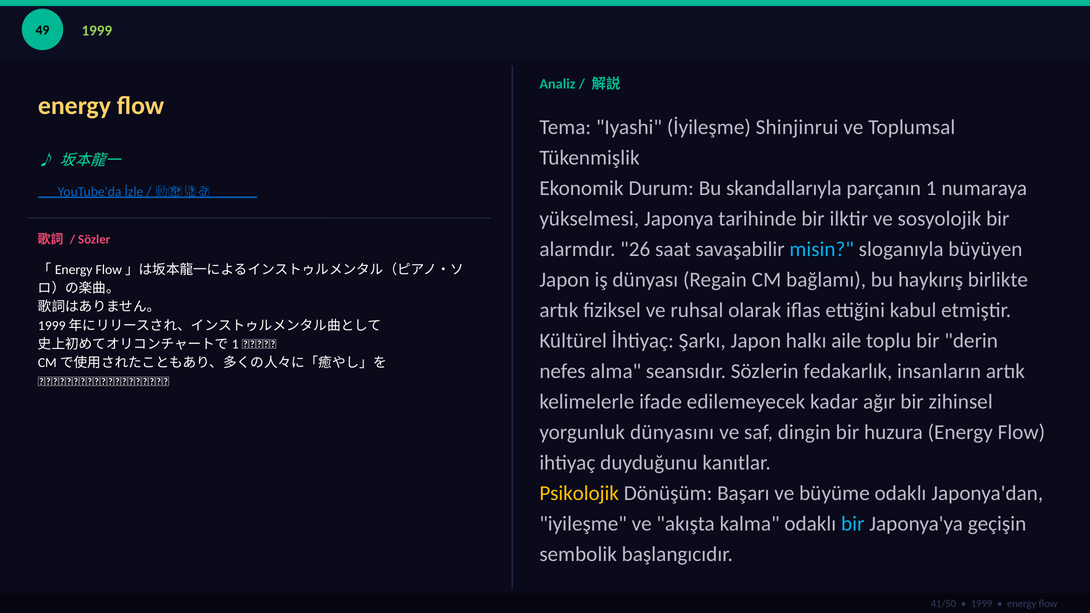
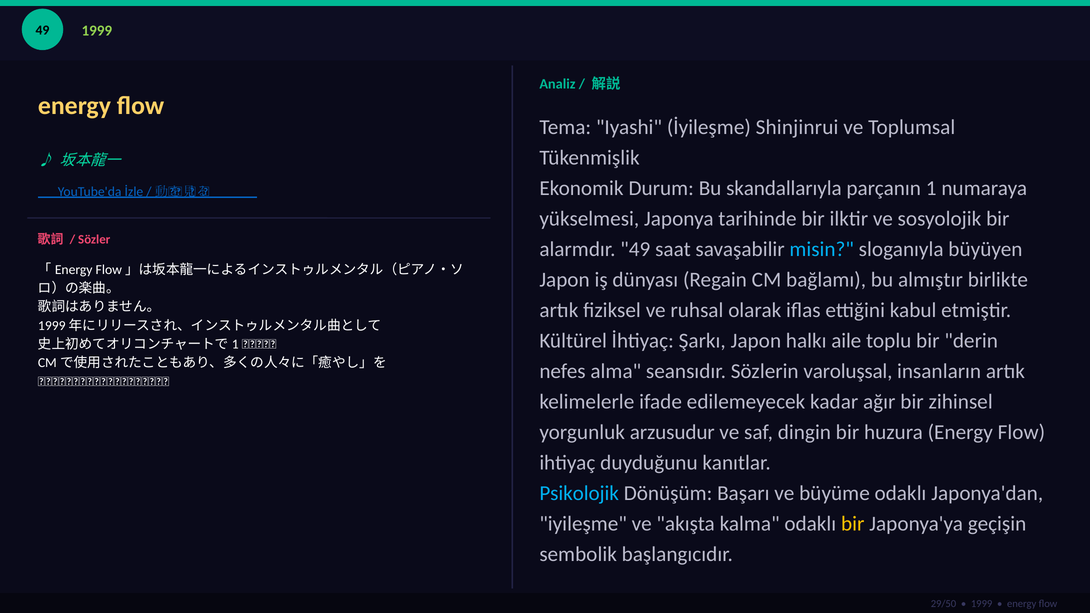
alarmdır 26: 26 -> 49
haykırış: haykırış -> almıştır
fedakarlık: fedakarlık -> varoluşsal
dünyasını: dünyasını -> arzusudur
Psikolojik colour: yellow -> light blue
bir at (853, 524) colour: light blue -> yellow
41/50: 41/50 -> 29/50
